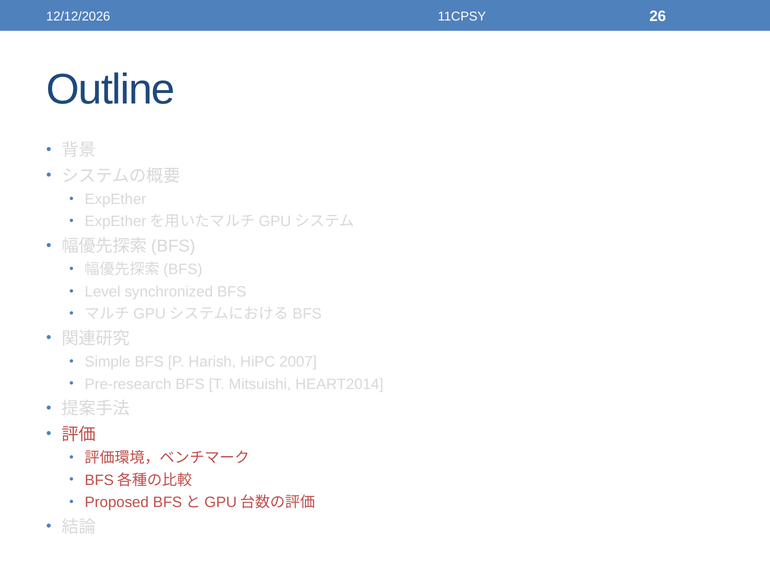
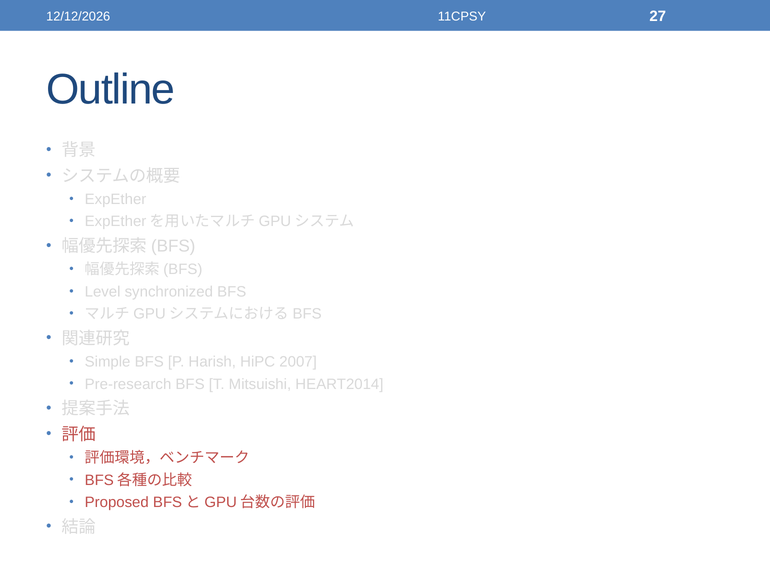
26: 26 -> 27
